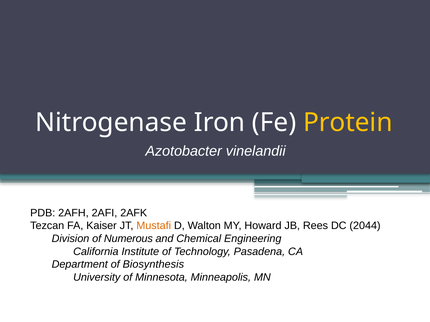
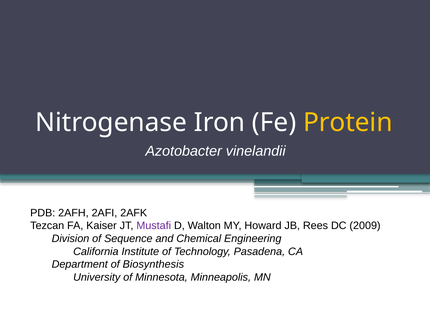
Mustafi colour: orange -> purple
2044: 2044 -> 2009
Numerous: Numerous -> Sequence
